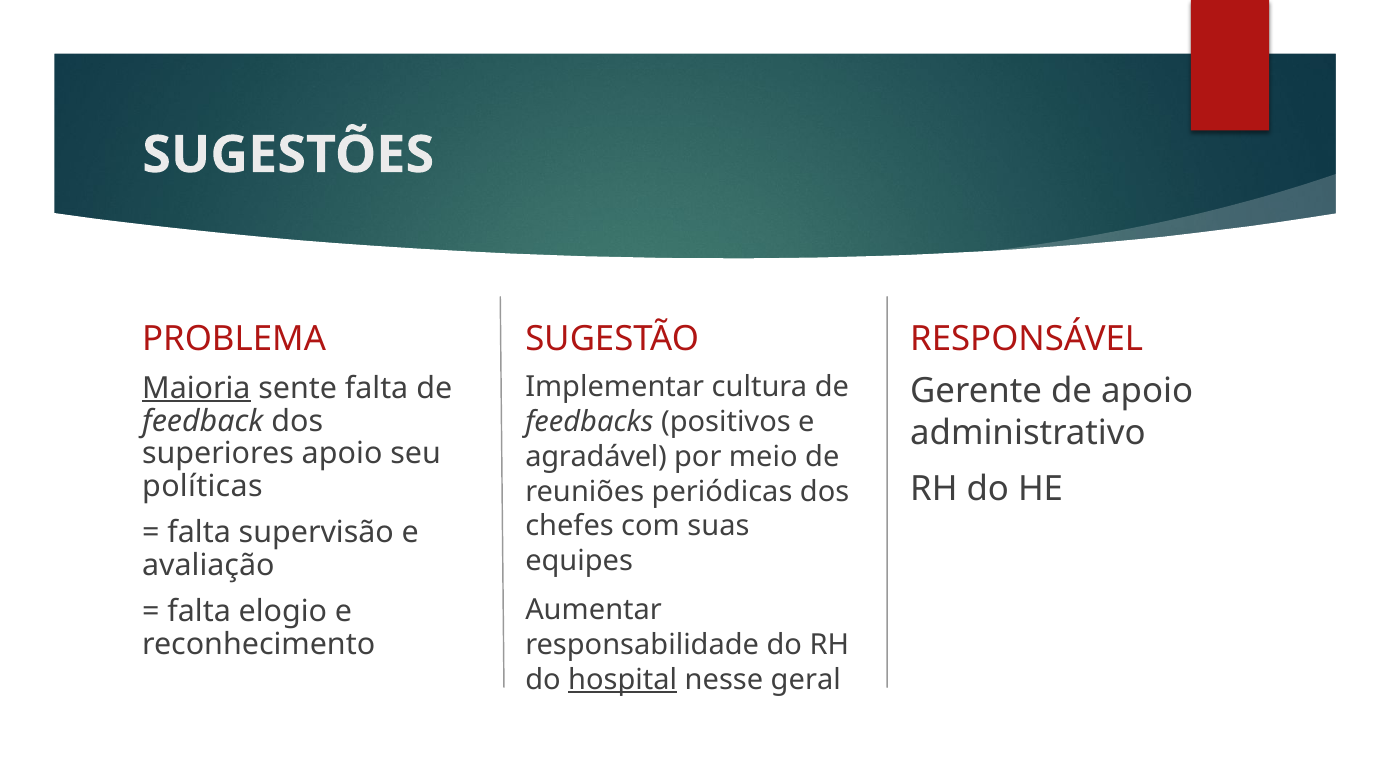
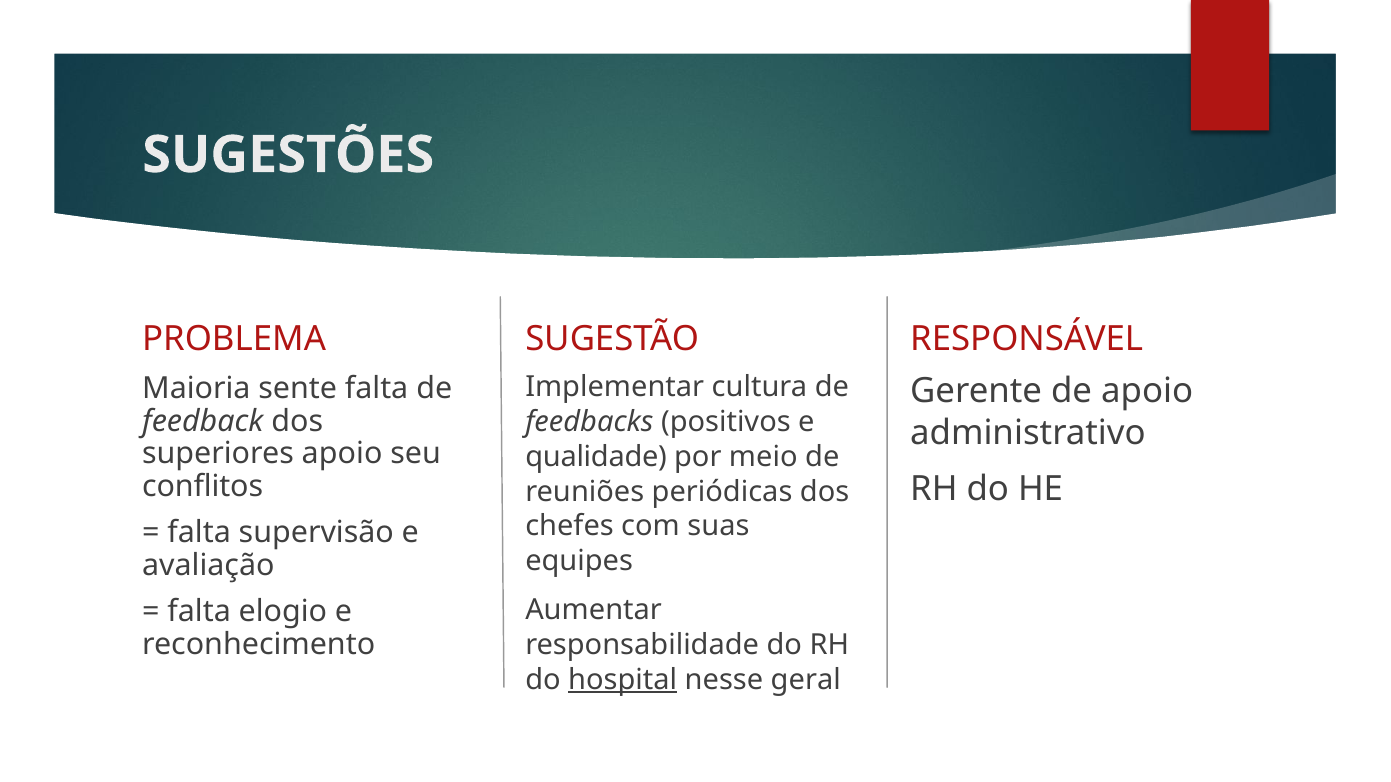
Maioria underline: present -> none
agradável: agradável -> qualidade
políticas: políticas -> conflitos
